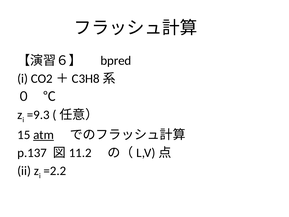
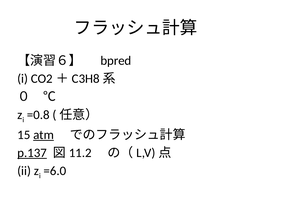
=9.3: =9.3 -> =0.8
p.137 underline: none -> present
=2.2: =2.2 -> =6.0
